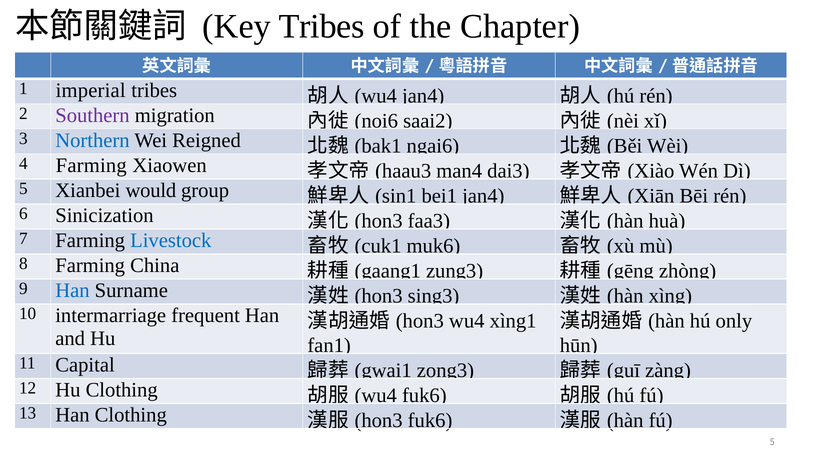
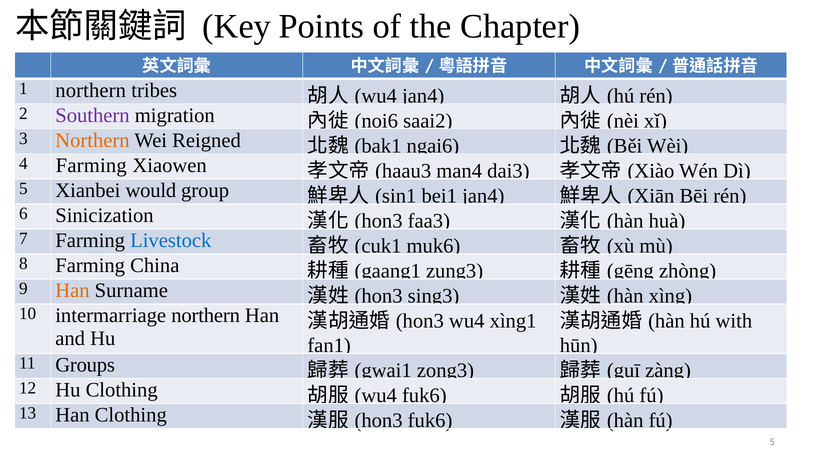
Key Tribes: Tribes -> Points
1 imperial: imperial -> northern
Northern at (92, 141) colour: blue -> orange
Han at (72, 291) colour: blue -> orange
intermarriage frequent: frequent -> northern
only: only -> with
Capital: Capital -> Groups
